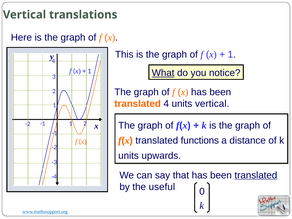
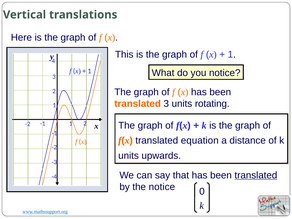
What underline: present -> none
translated 4: 4 -> 3
units vertical: vertical -> rotating
functions: functions -> equation
the useful: useful -> notice
